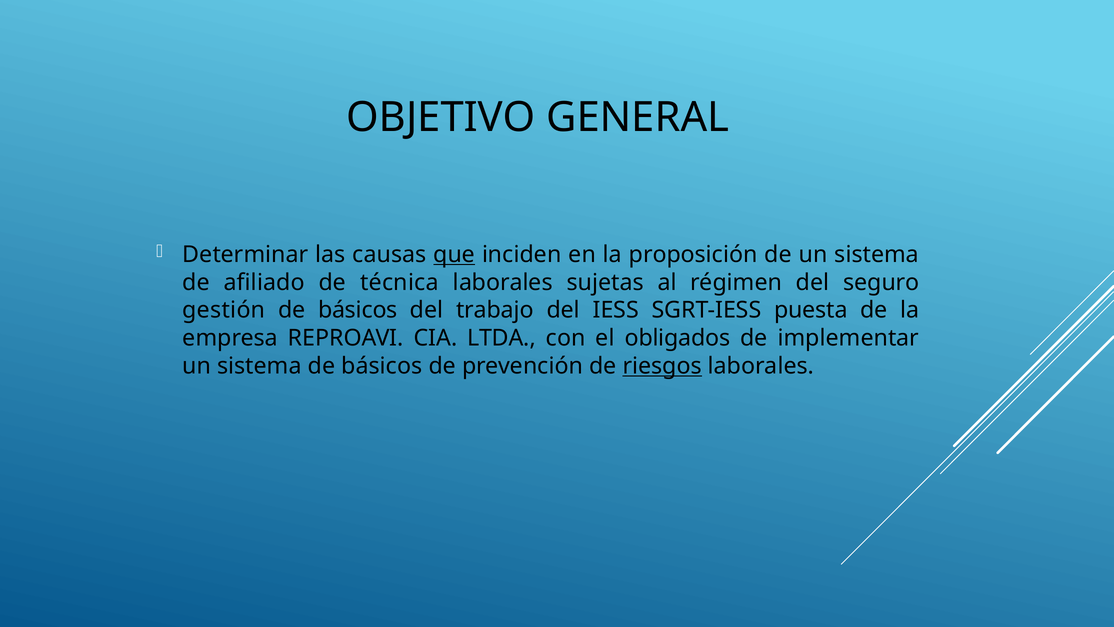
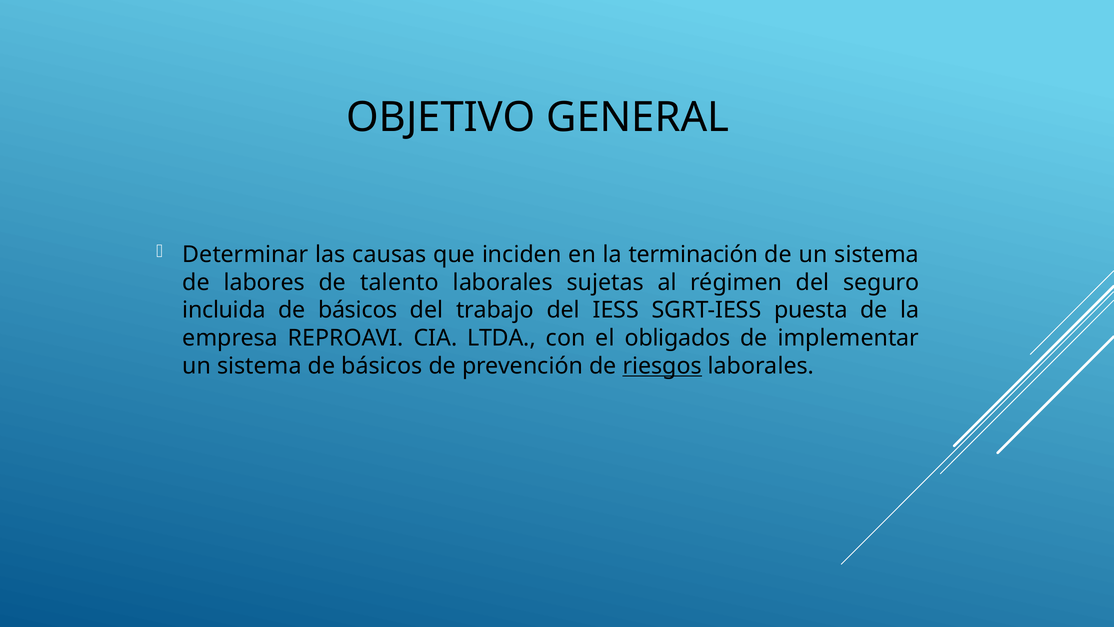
que underline: present -> none
proposición: proposición -> terminación
afiliado: afiliado -> labores
técnica: técnica -> talento
gestión: gestión -> incluida
